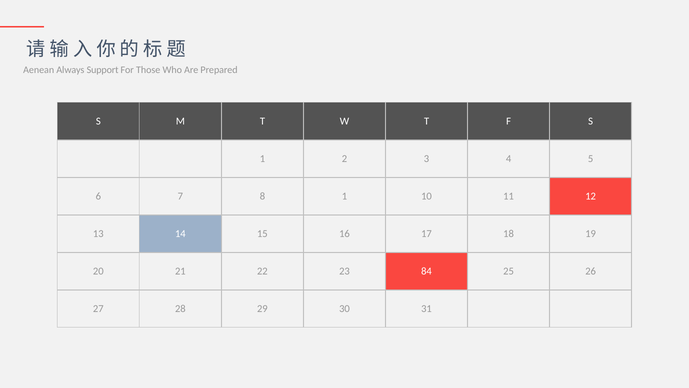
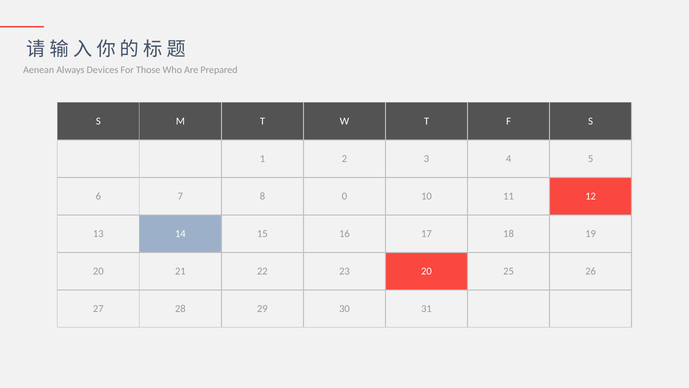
Support: Support -> Devices
8 1: 1 -> 0
23 84: 84 -> 20
